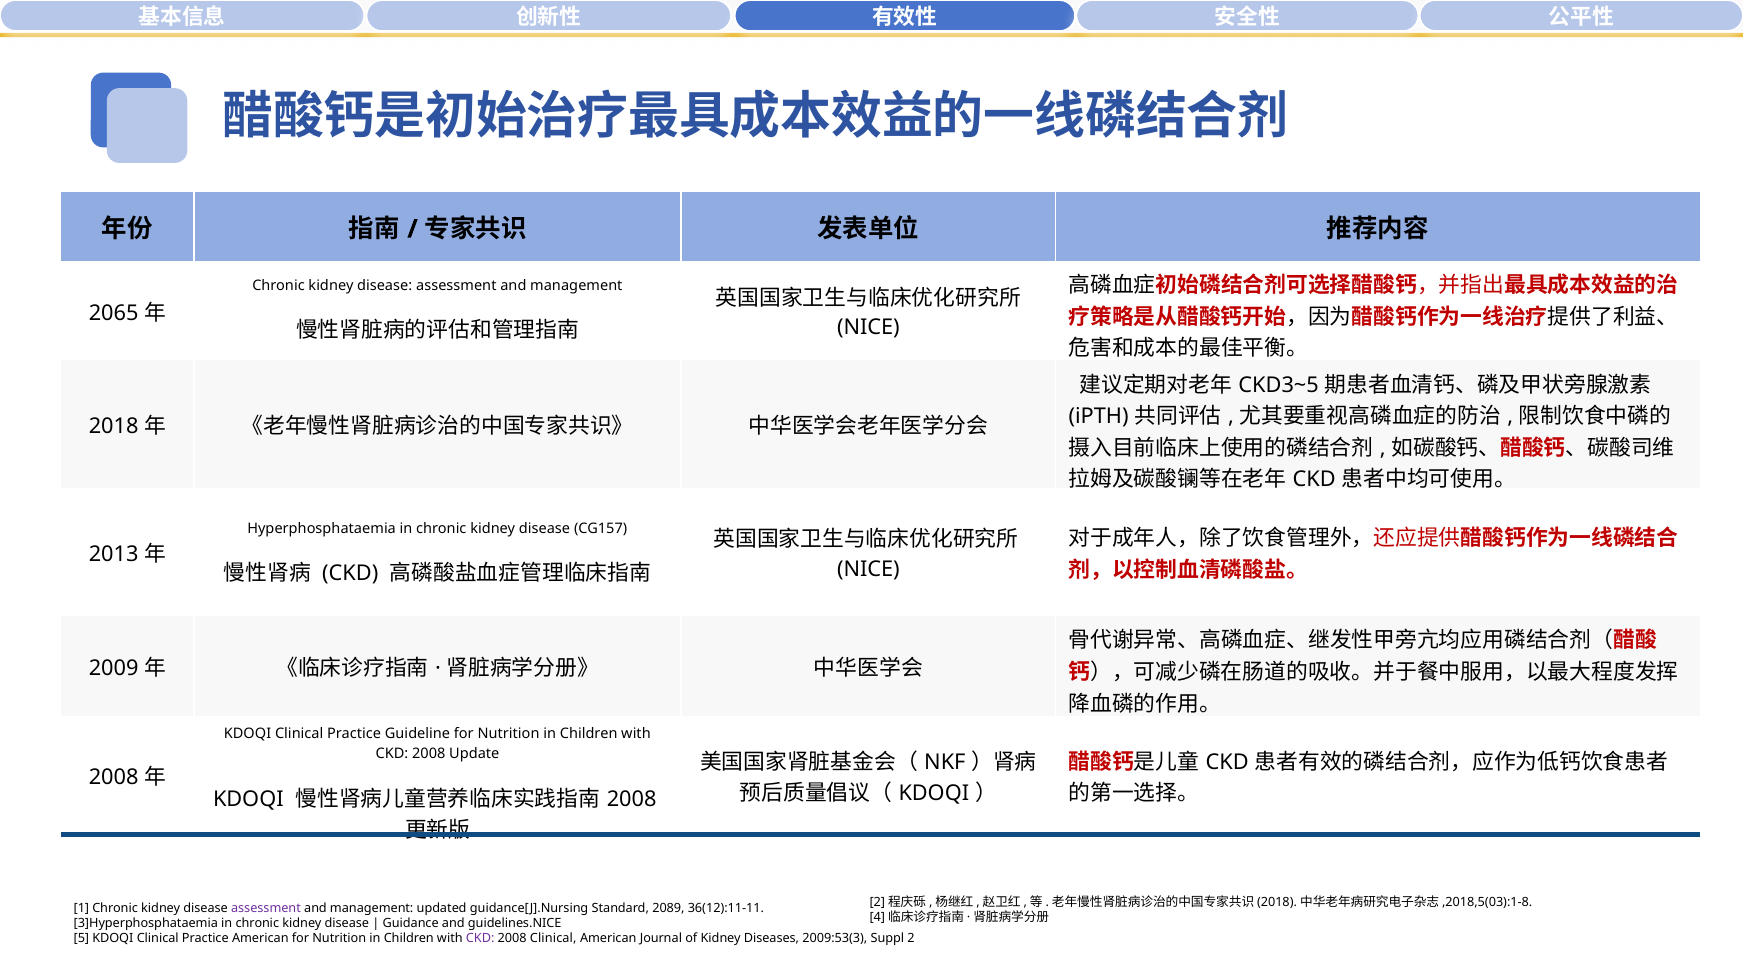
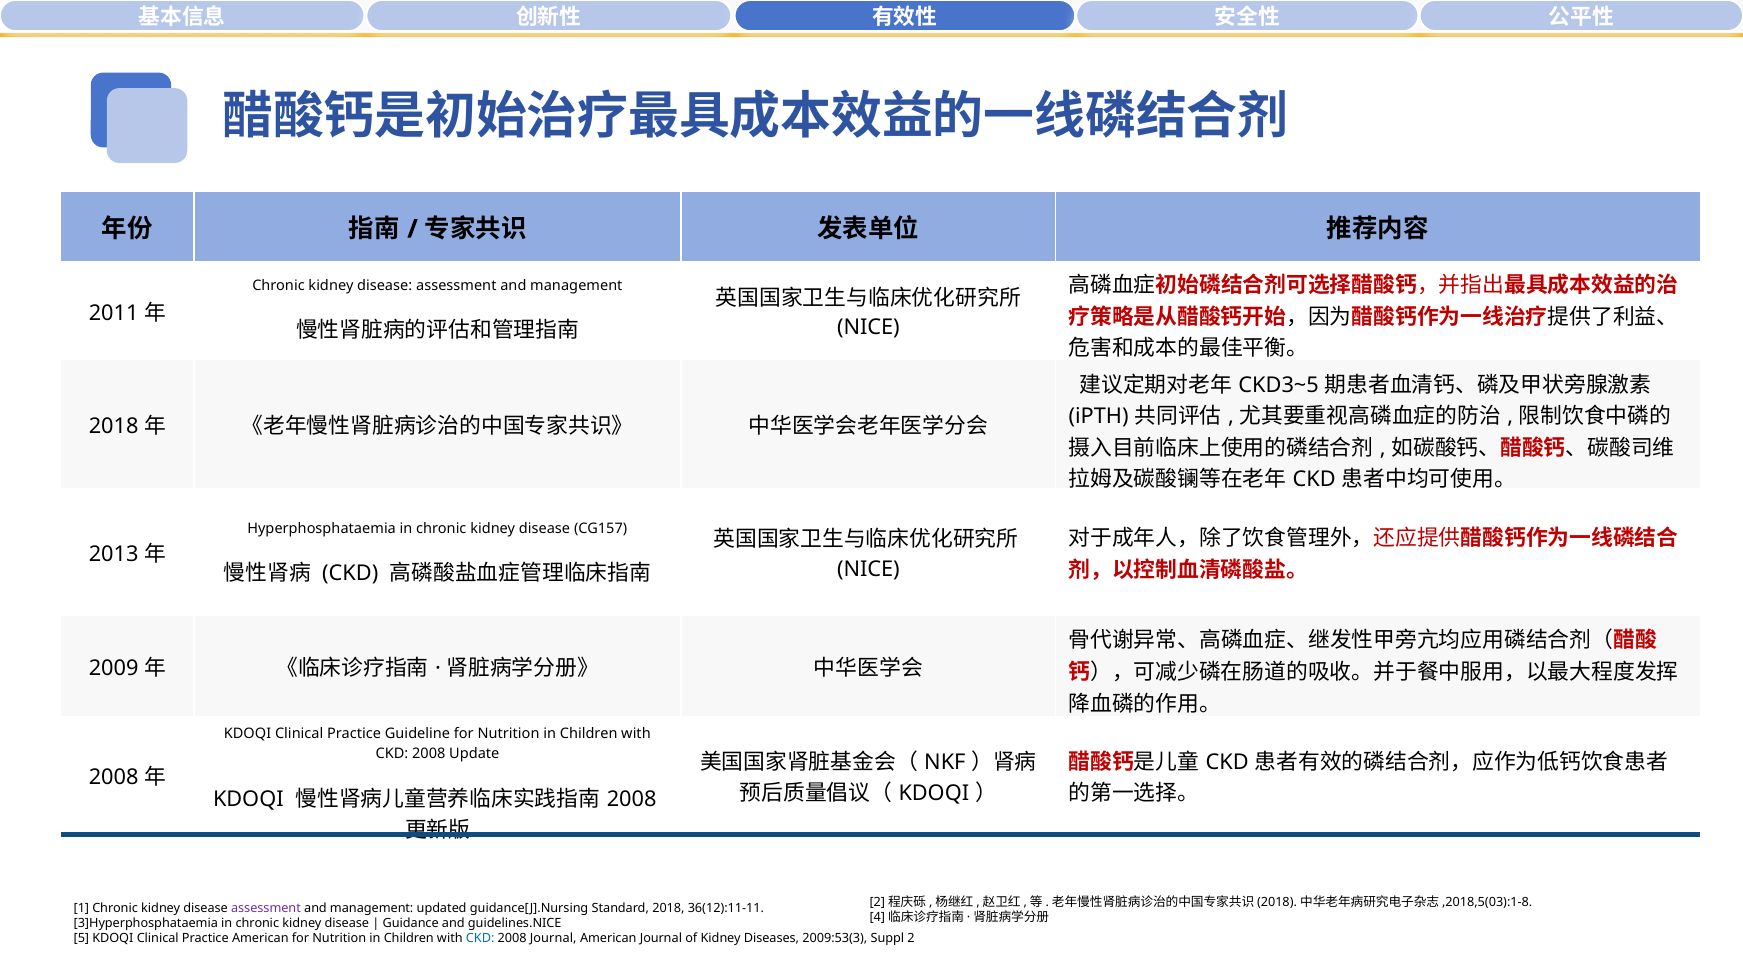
2065: 2065 -> 2011
Standard 2089: 2089 -> 2018
CKD at (480, 939) colour: purple -> blue
2008 Clinical: Clinical -> Journal
